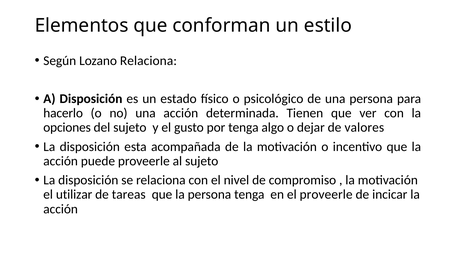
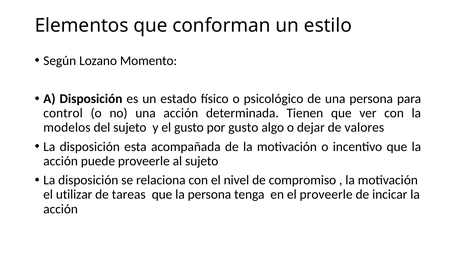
Lozano Relaciona: Relaciona -> Momento
hacerlo: hacerlo -> control
opciones: opciones -> modelos
por tenga: tenga -> gusto
